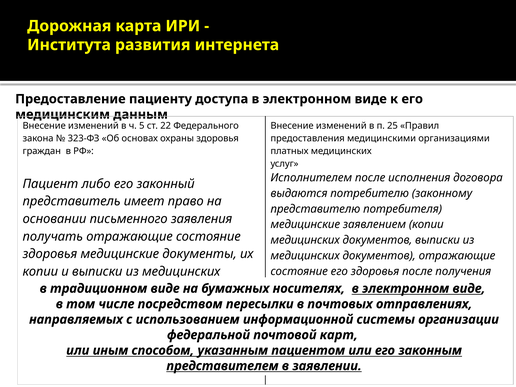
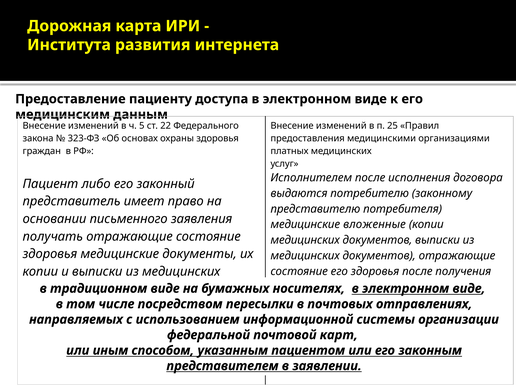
заявлением: заявлением -> вложенные
